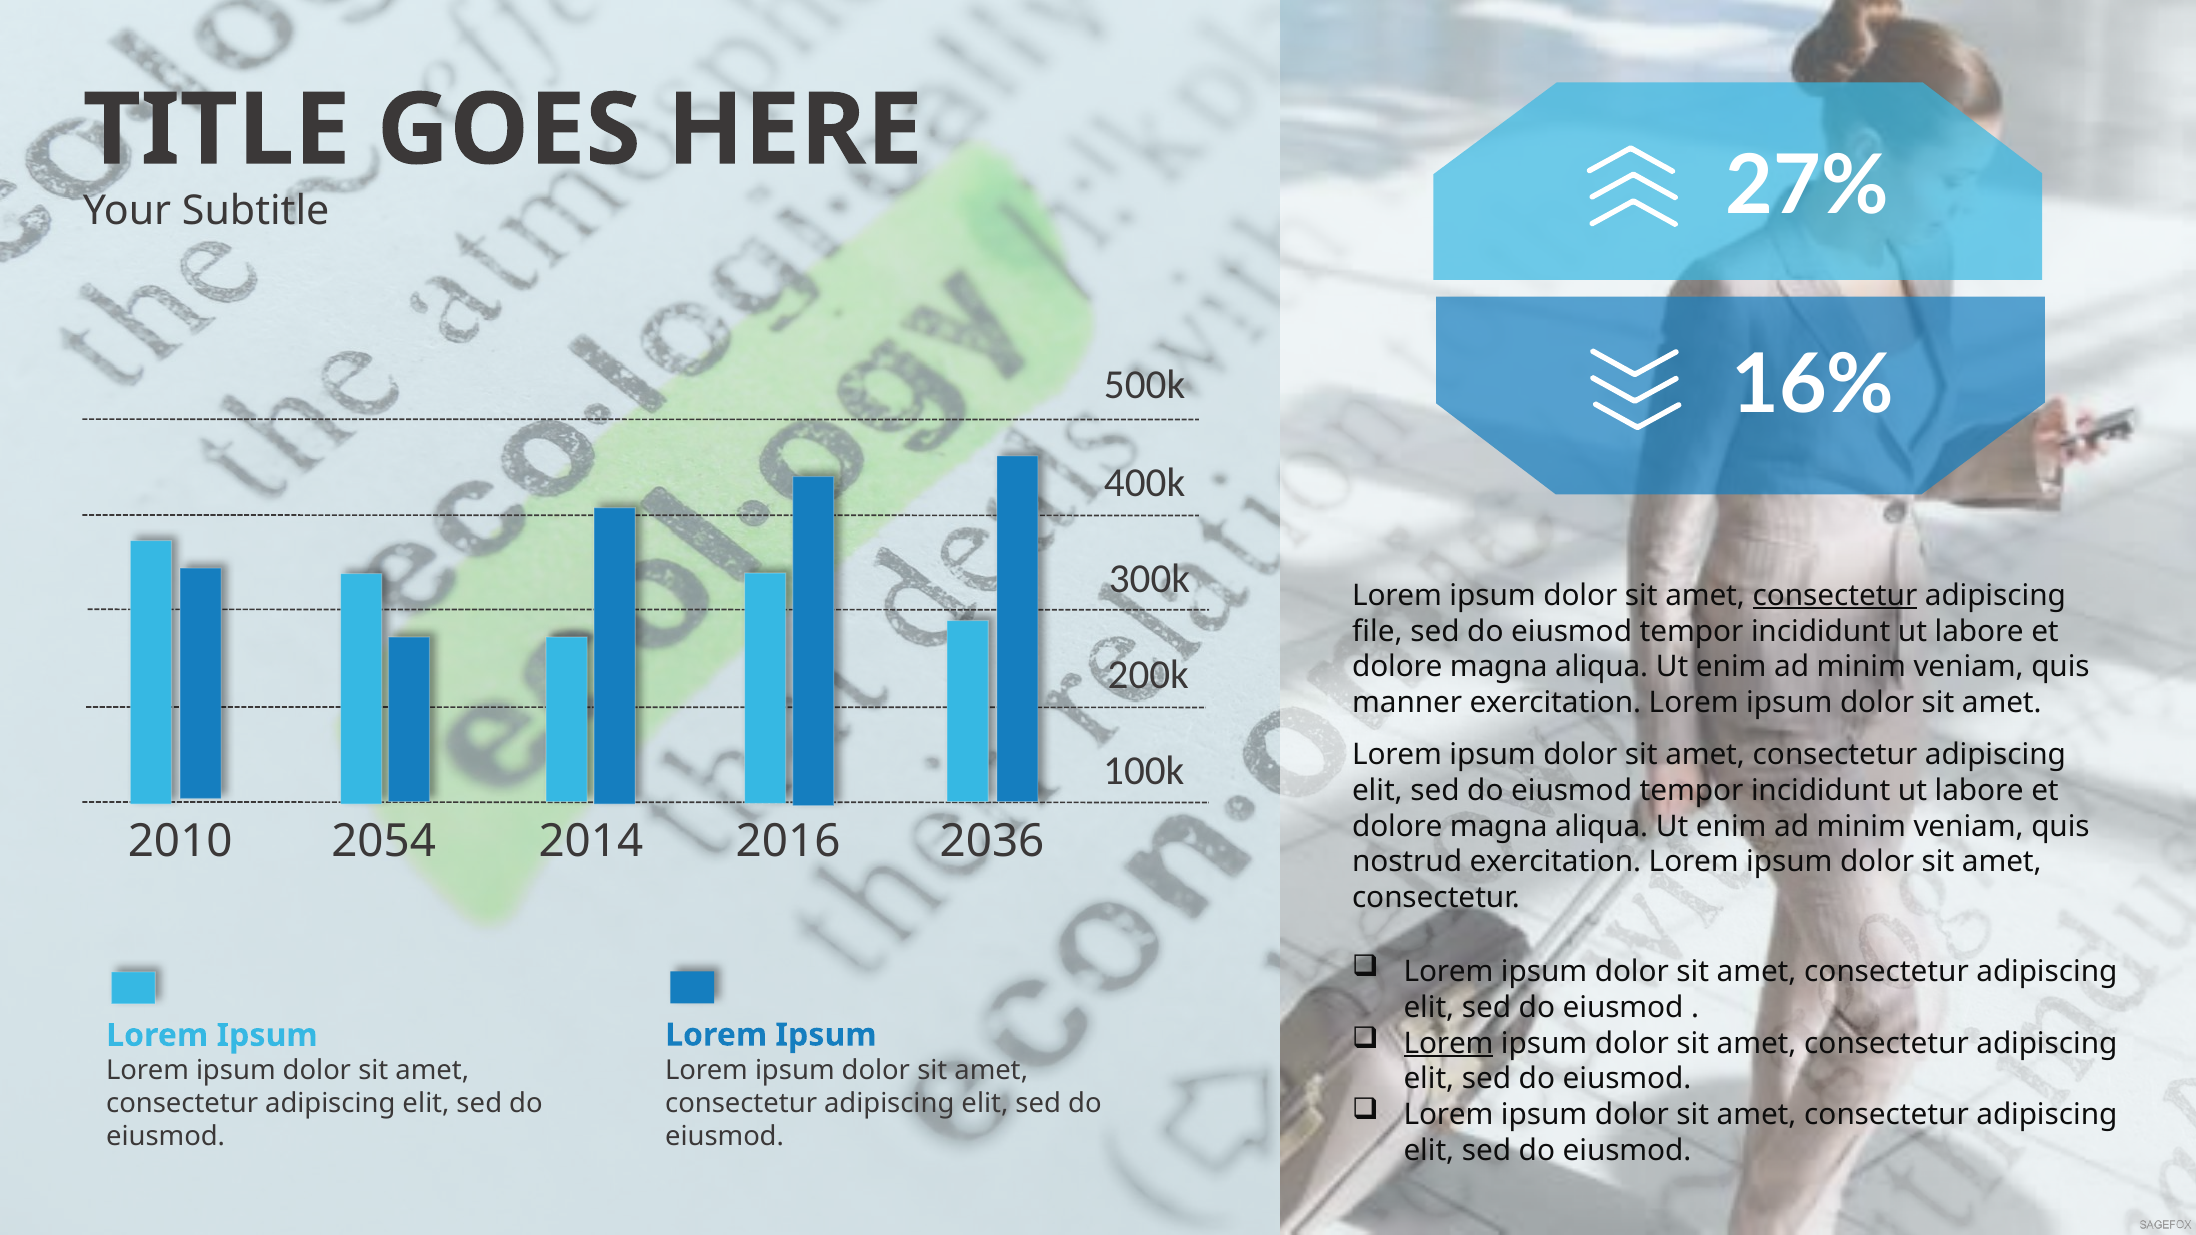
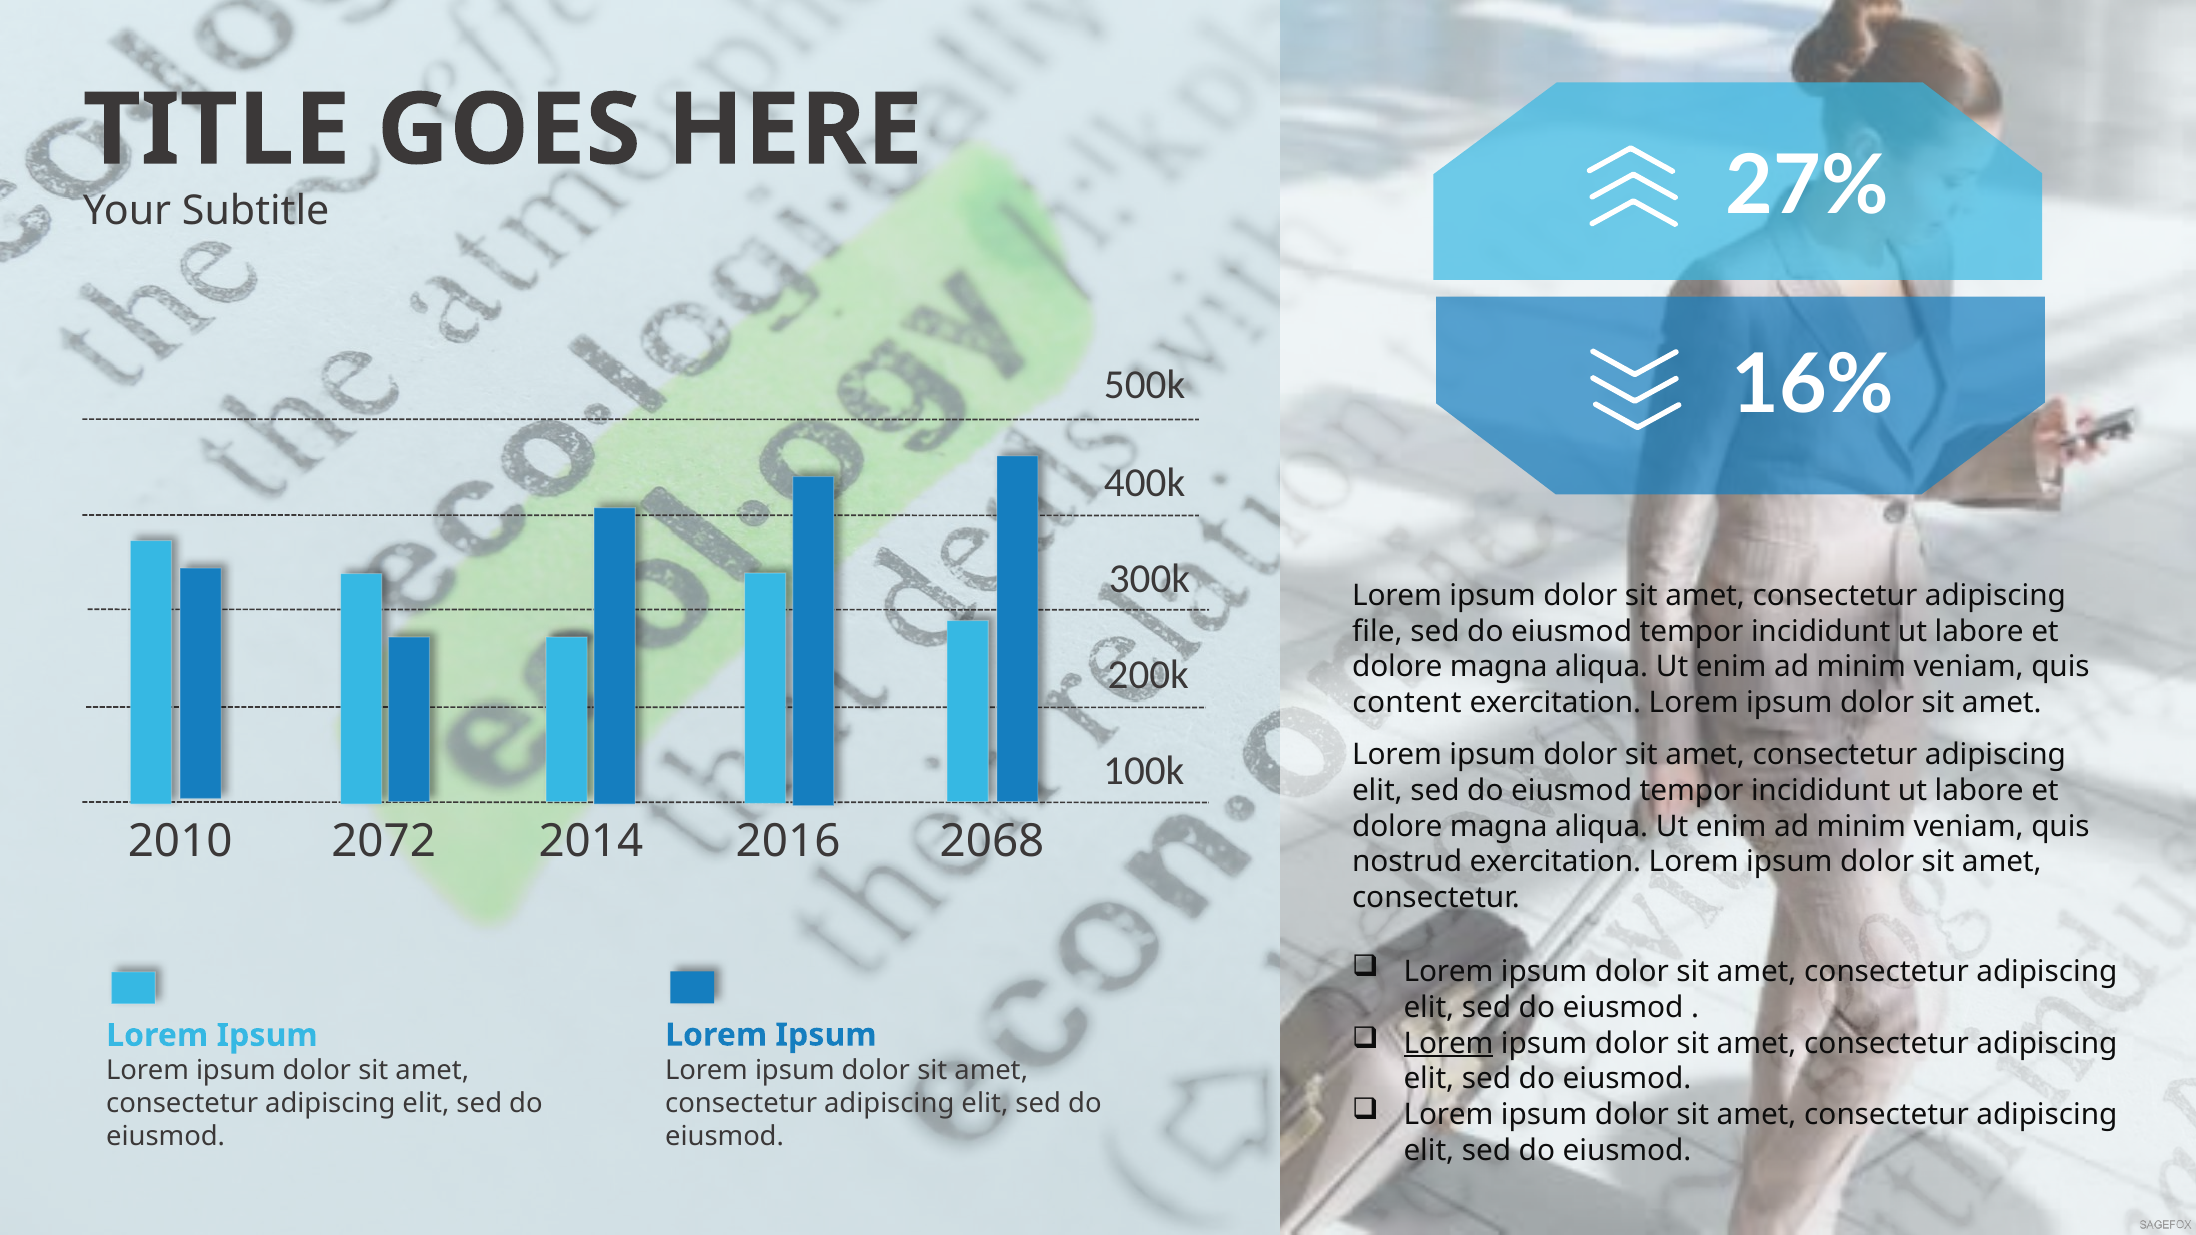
consectetur at (1835, 596) underline: present -> none
manner: manner -> content
2054: 2054 -> 2072
2036: 2036 -> 2068
